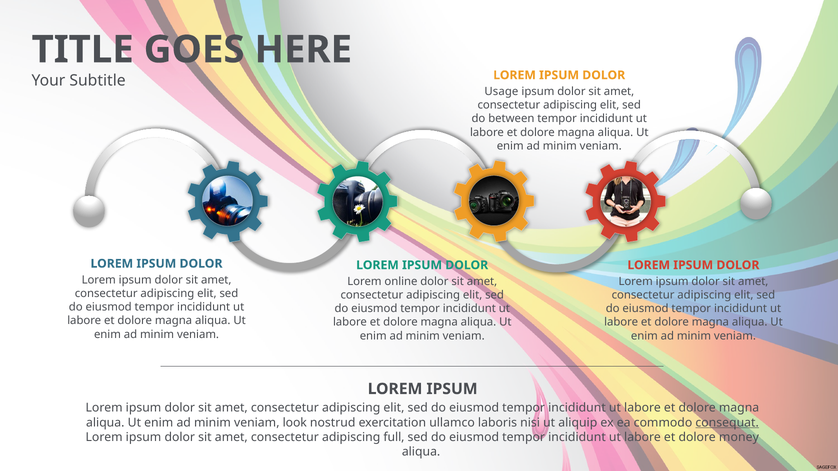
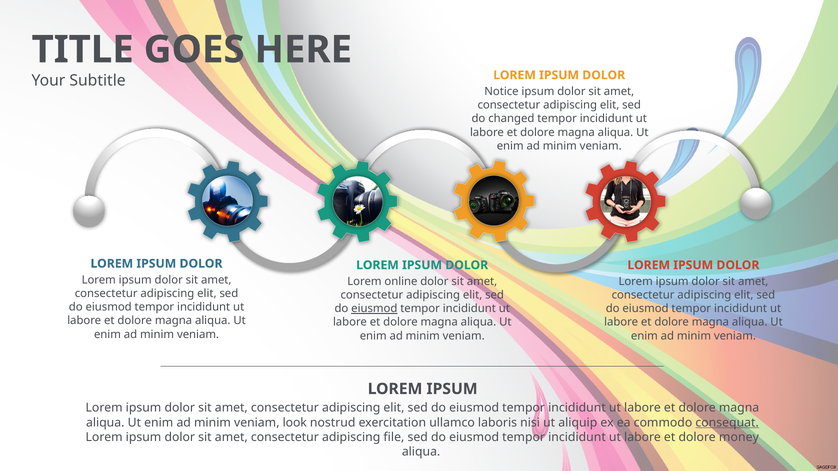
Usage: Usage -> Notice
between: between -> changed
eiusmod at (374, 309) underline: none -> present
full: full -> file
